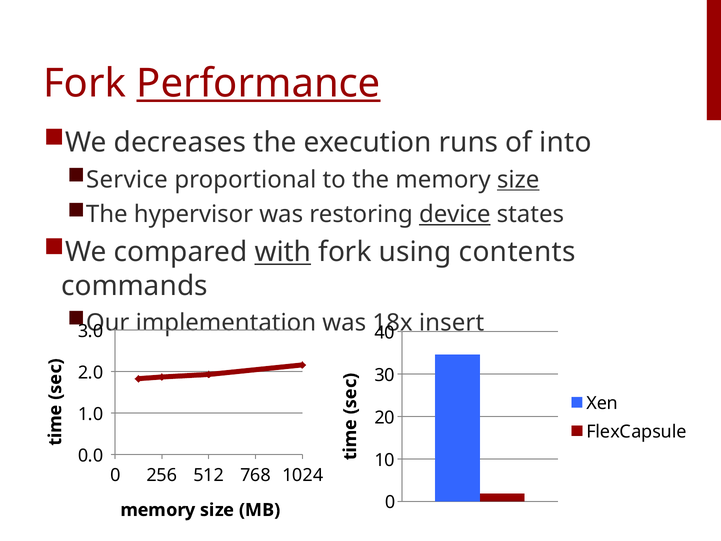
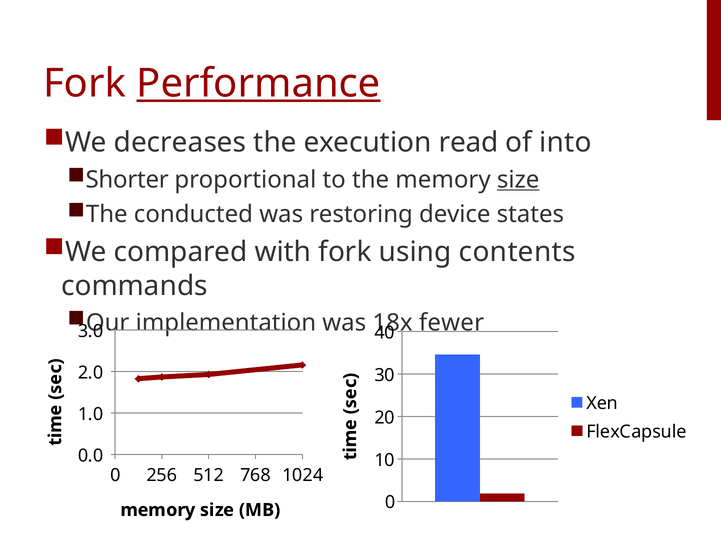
runs: runs -> read
Service: Service -> Shorter
hypervisor: hypervisor -> conducted
device underline: present -> none
with underline: present -> none
insert: insert -> fewer
